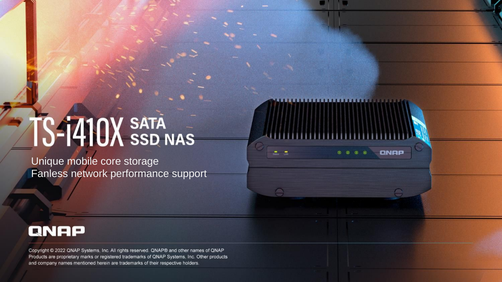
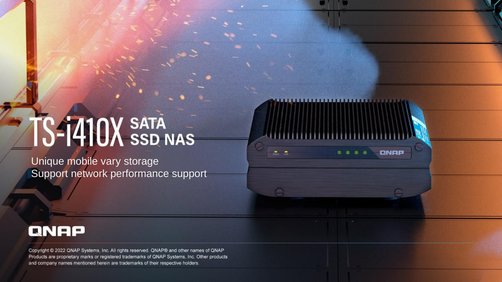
core: core -> vary
Fanless at (50, 174): Fanless -> Support
